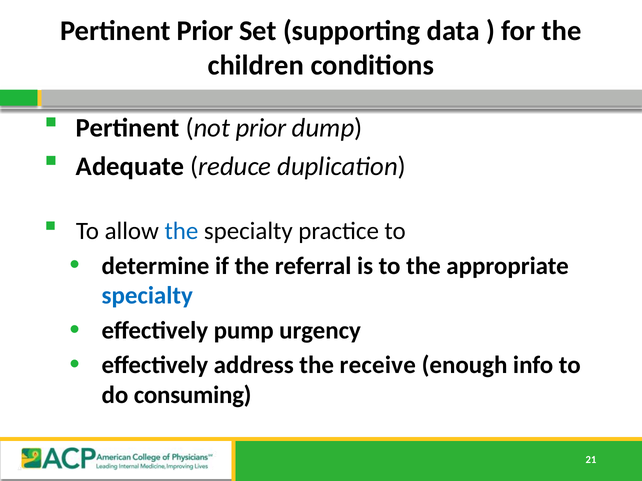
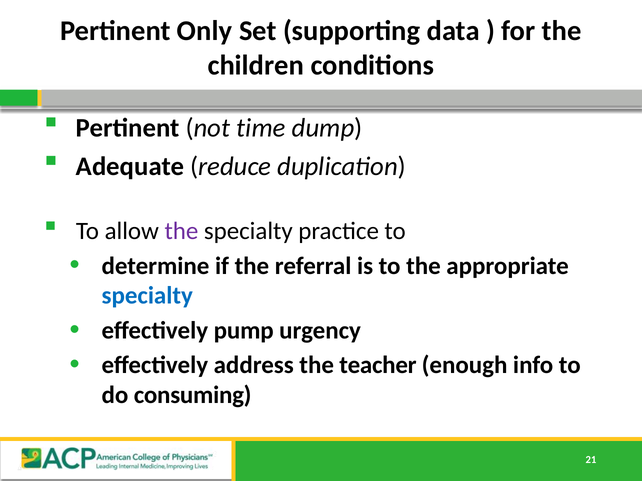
Pertinent Prior: Prior -> Only
not prior: prior -> time
the at (181, 231) colour: blue -> purple
receive: receive -> teacher
